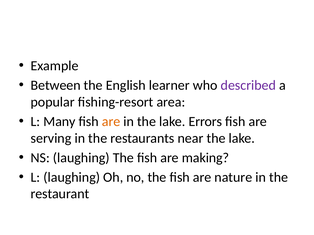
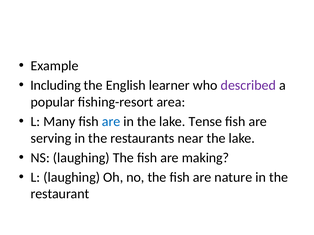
Between: Between -> Including
are at (111, 122) colour: orange -> blue
Errors: Errors -> Tense
